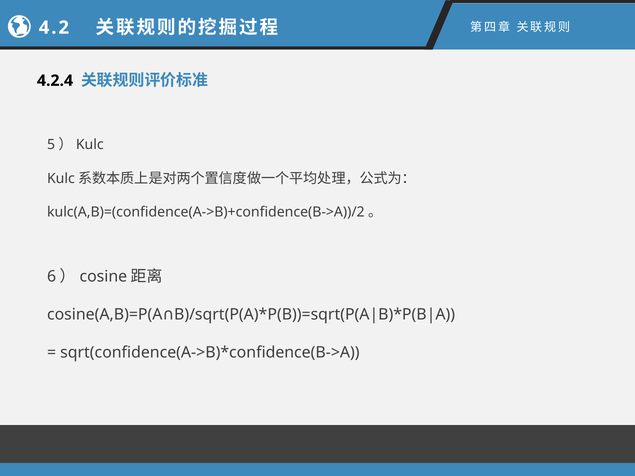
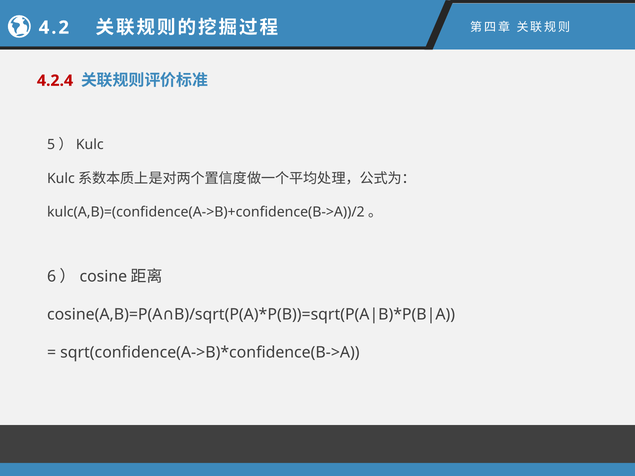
4.2.4 colour: black -> red
